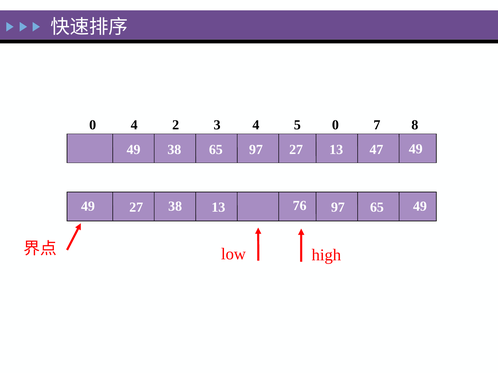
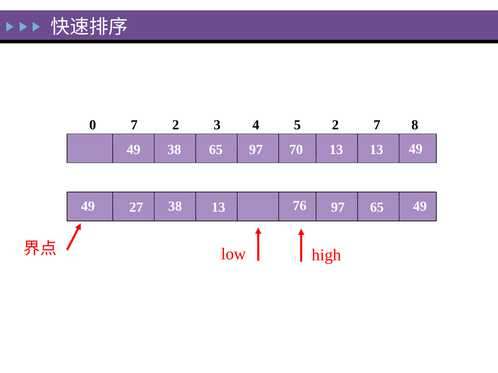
0 4: 4 -> 7
5 0: 0 -> 2
97 27: 27 -> 70
47 at (376, 150): 47 -> 13
